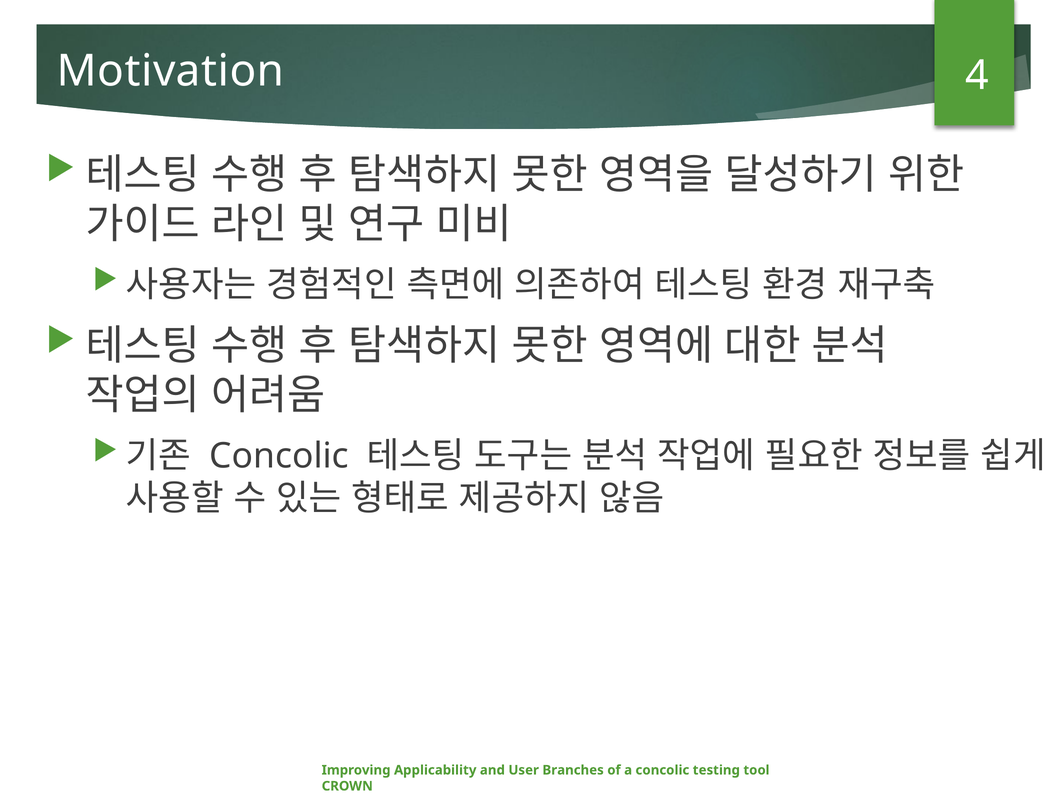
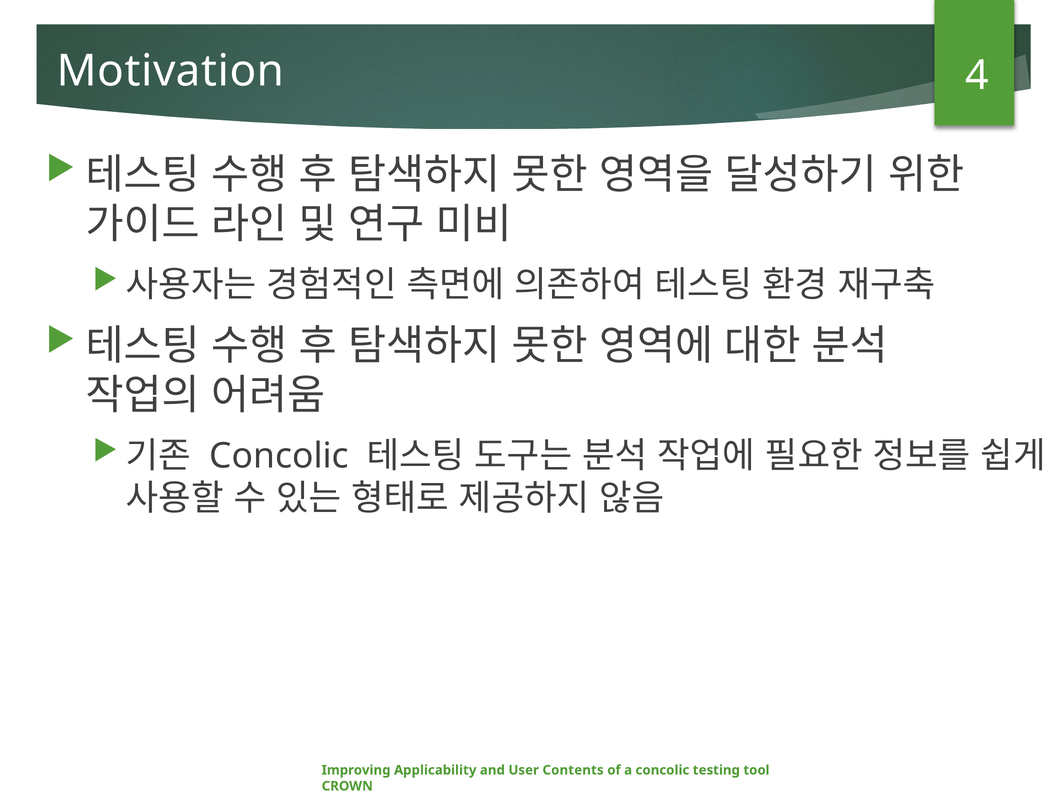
Branches: Branches -> Contents
